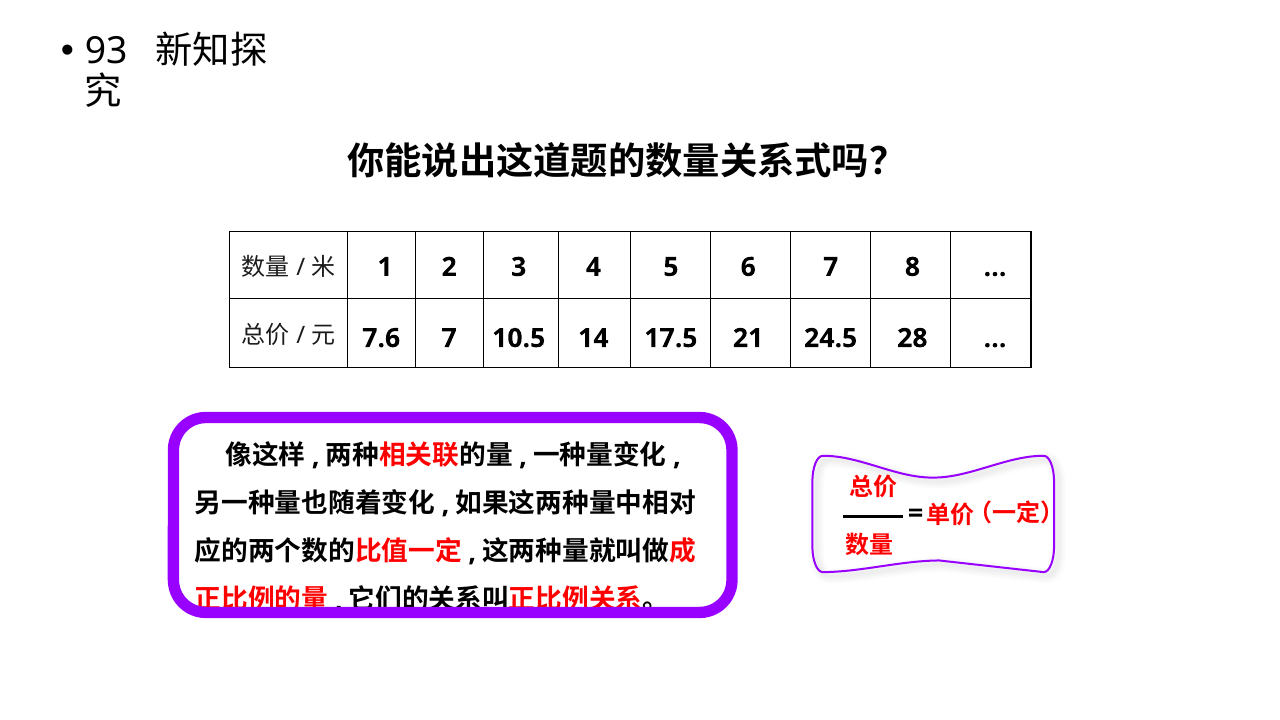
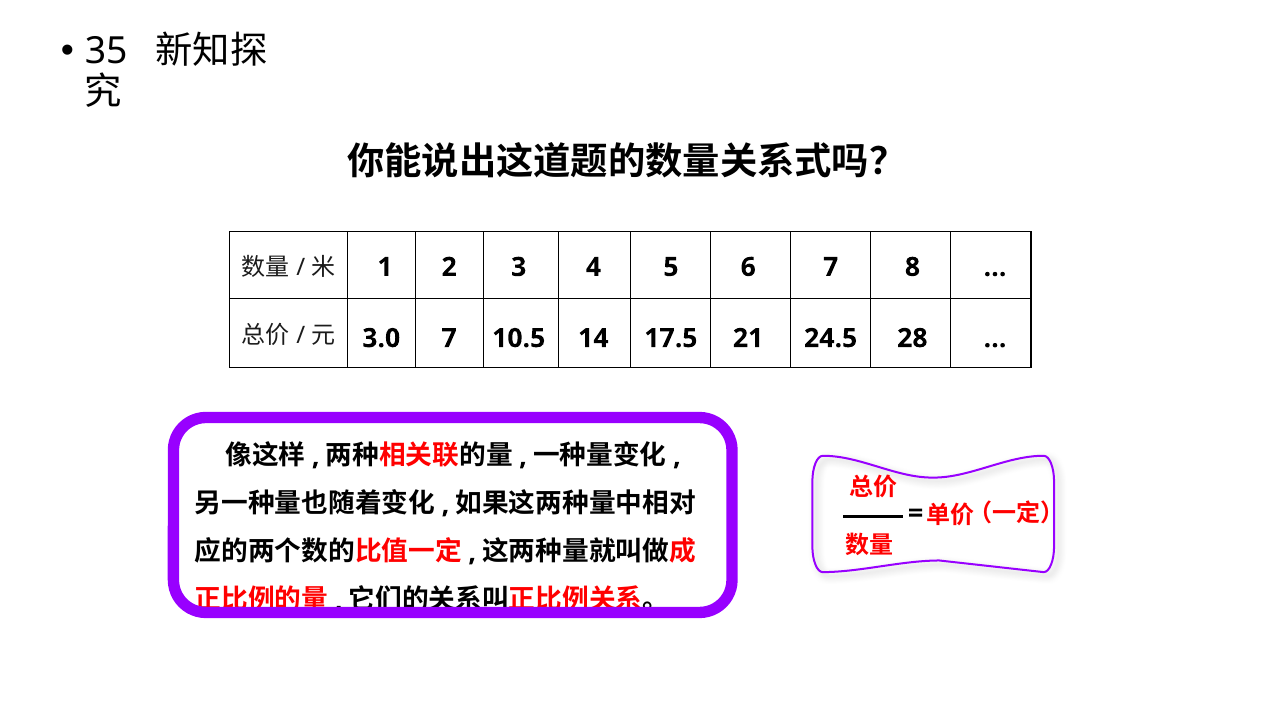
93: 93 -> 35
7.6: 7.6 -> 3.0
